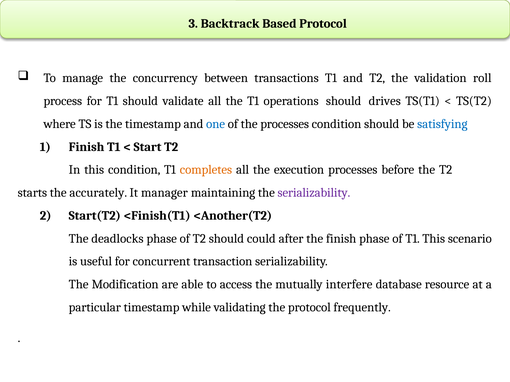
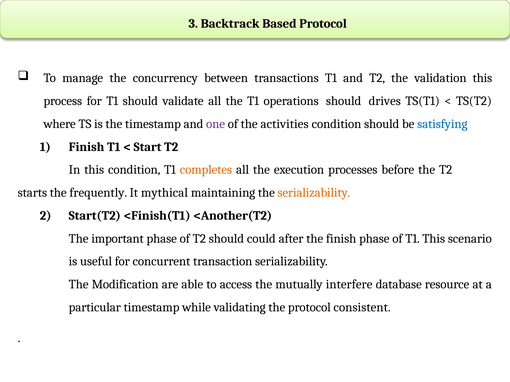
validation roll: roll -> this
one colour: blue -> purple
the processes: processes -> activities
accurately: accurately -> frequently
manager: manager -> mythical
serializability at (314, 193) colour: purple -> orange
deadlocks: deadlocks -> important
frequently: frequently -> consistent
